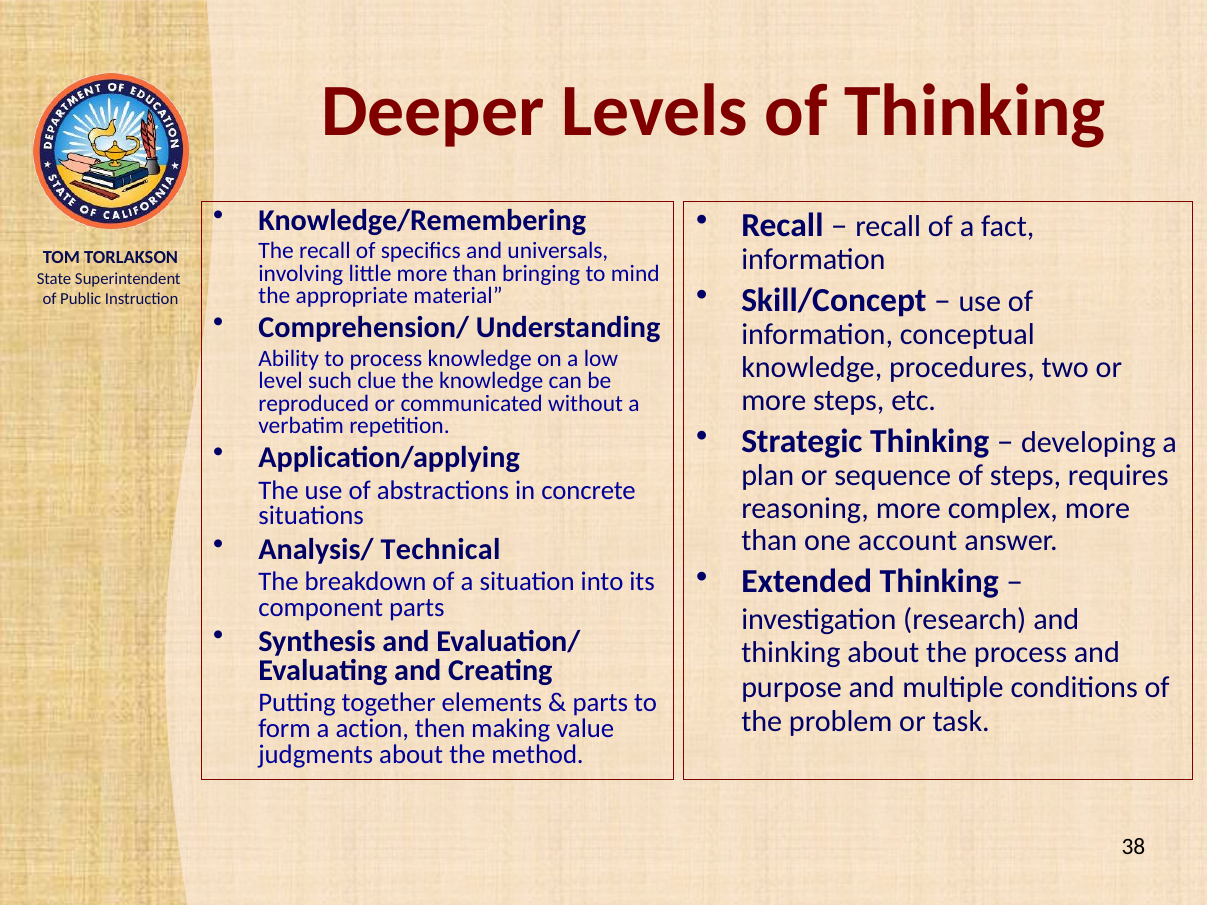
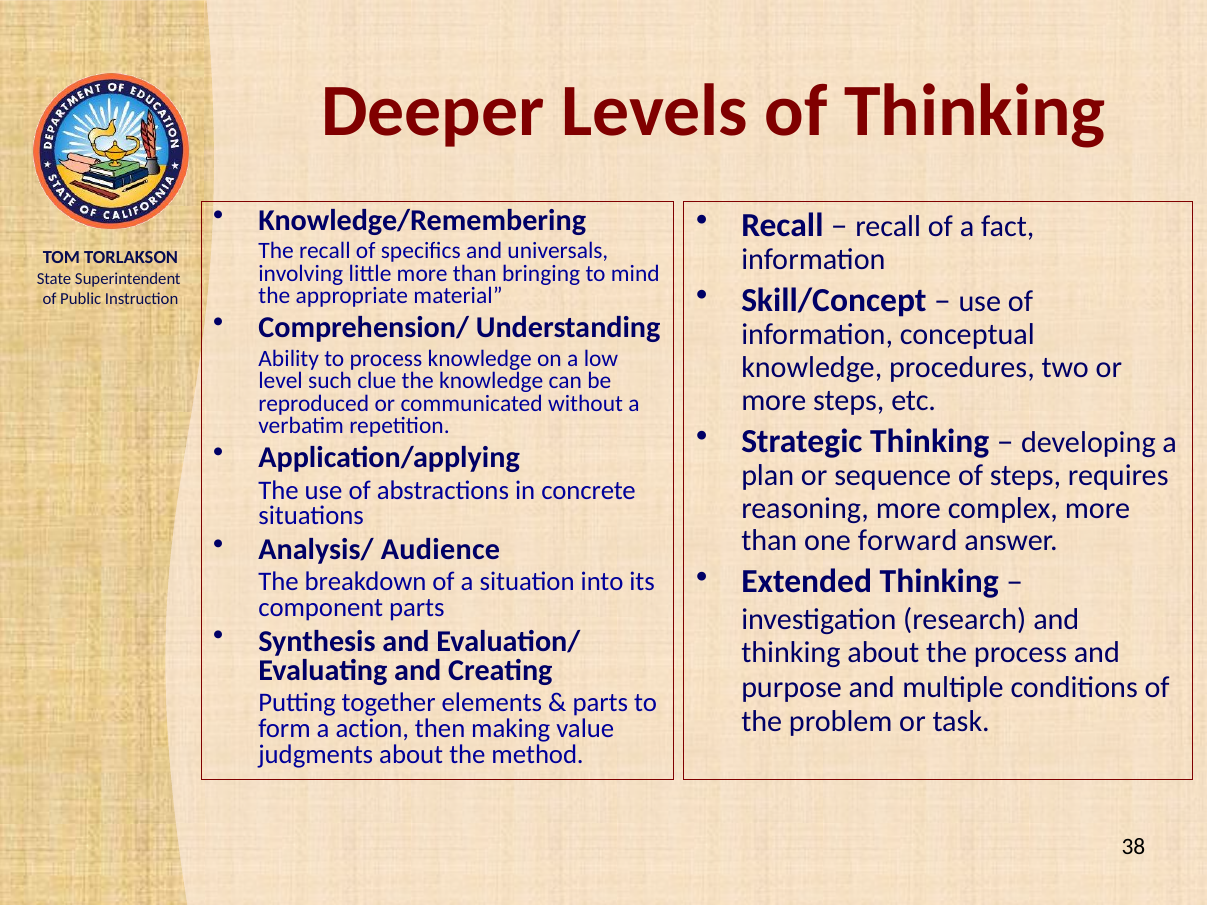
account: account -> forward
Technical: Technical -> Audience
